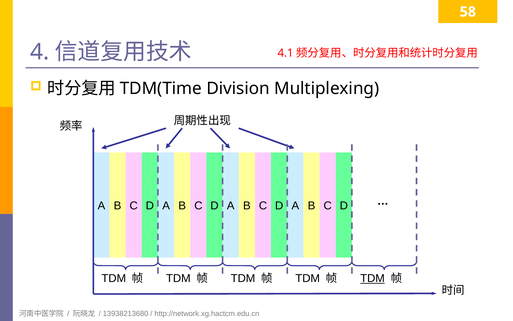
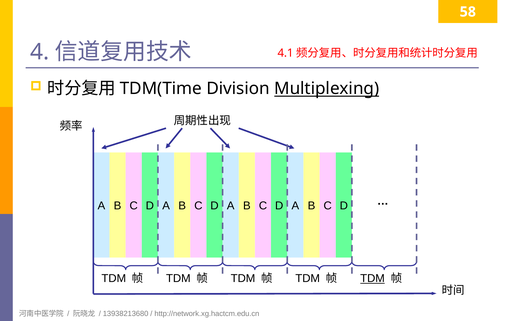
Multiplexing underline: none -> present
